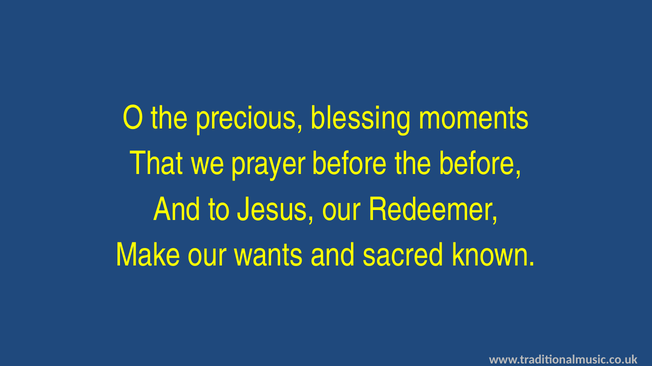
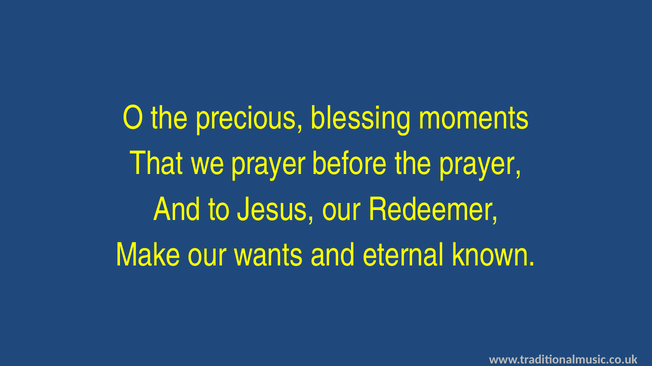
the before: before -> prayer
sacred: sacred -> eternal
